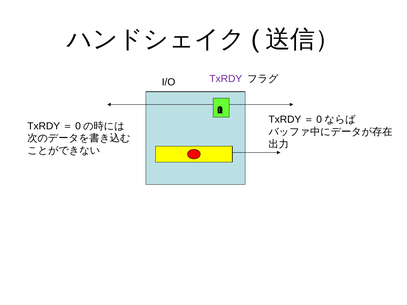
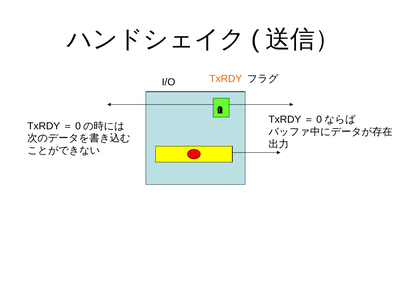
TxRDY colour: purple -> orange
